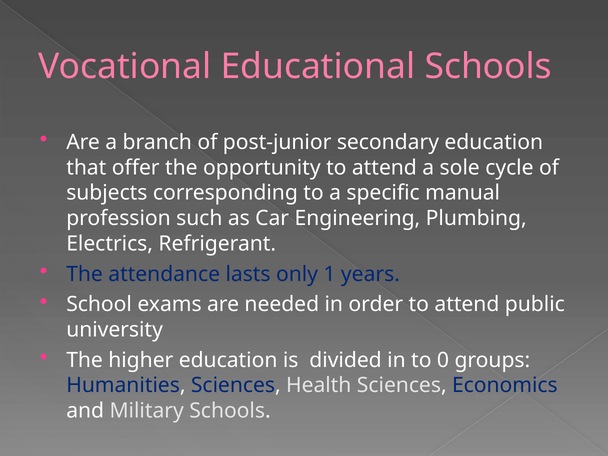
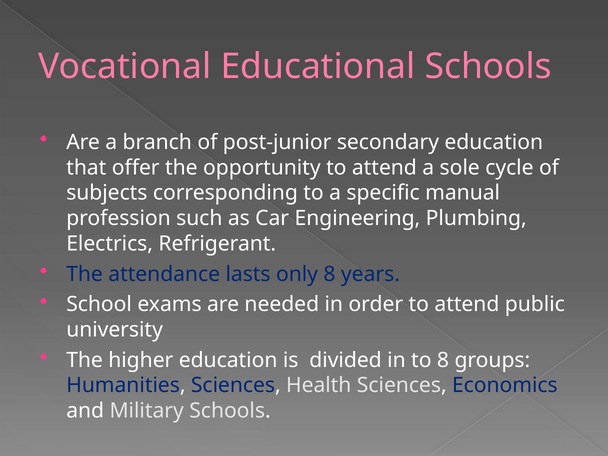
only 1: 1 -> 8
to 0: 0 -> 8
